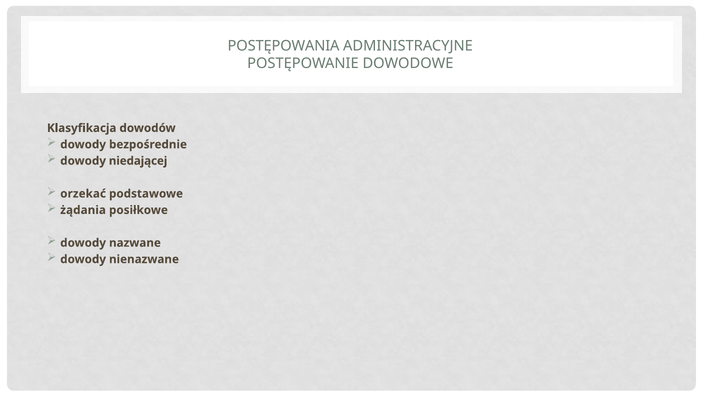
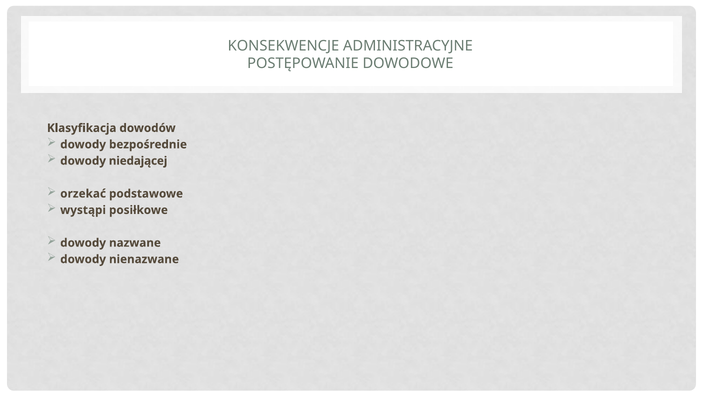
POSTĘPOWANIA: POSTĘPOWANIA -> KONSEKWENCJE
żądania: żądania -> wystąpi
